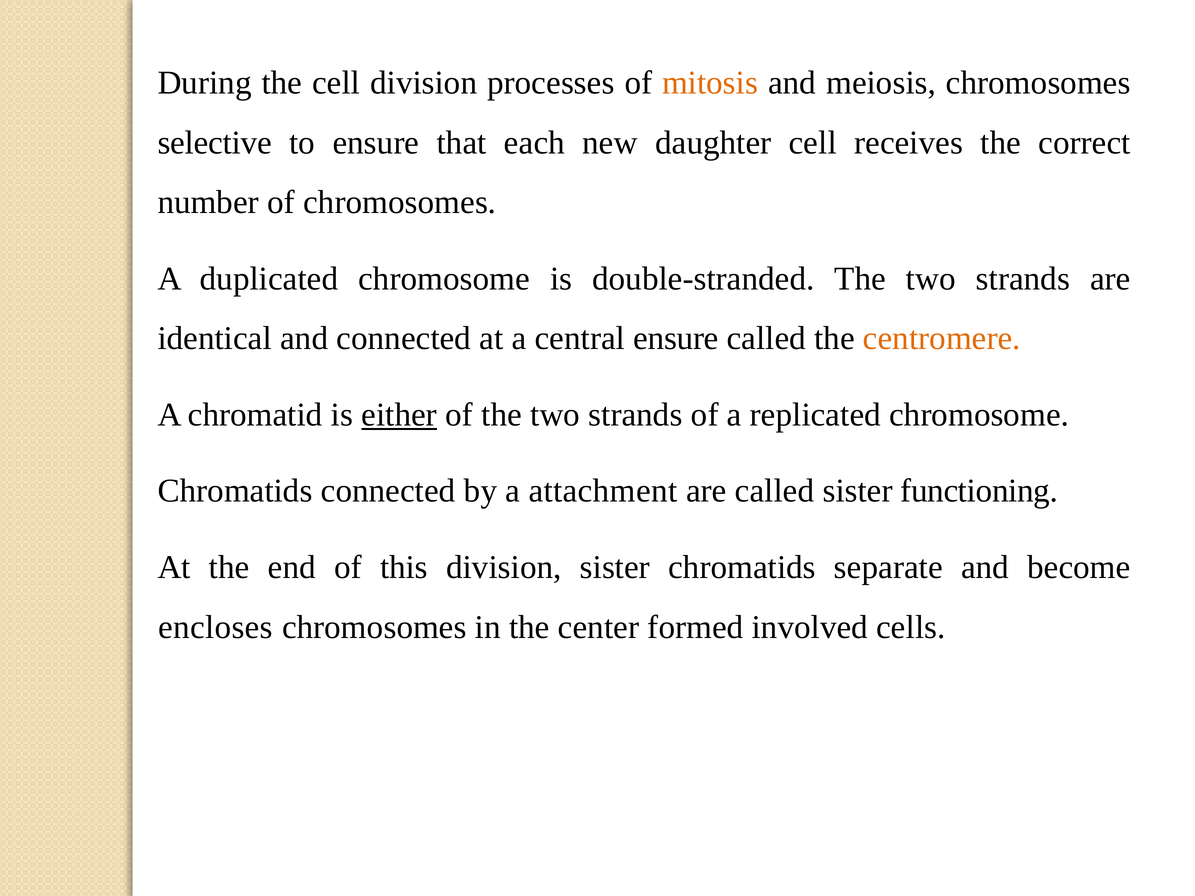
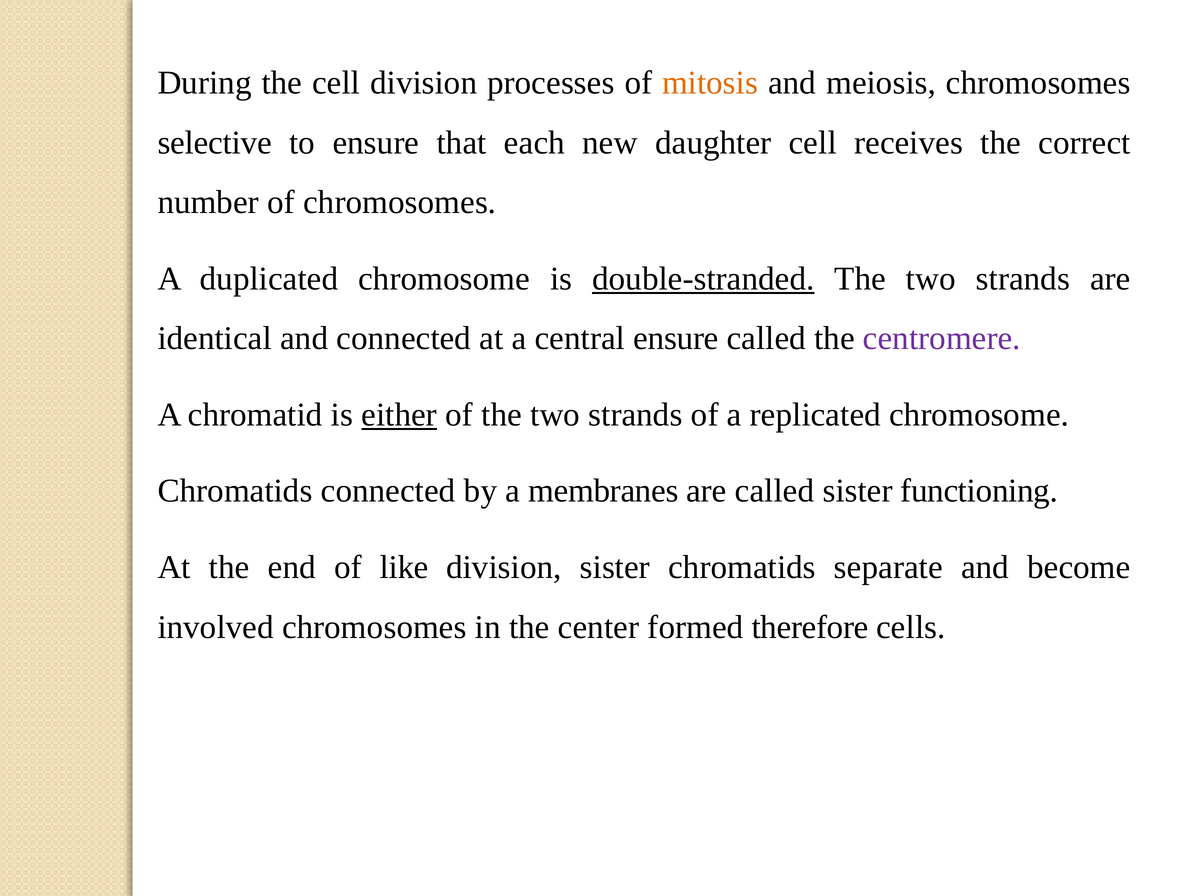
double-stranded underline: none -> present
centromere colour: orange -> purple
attachment: attachment -> membranes
this: this -> like
encloses: encloses -> involved
involved: involved -> therefore
